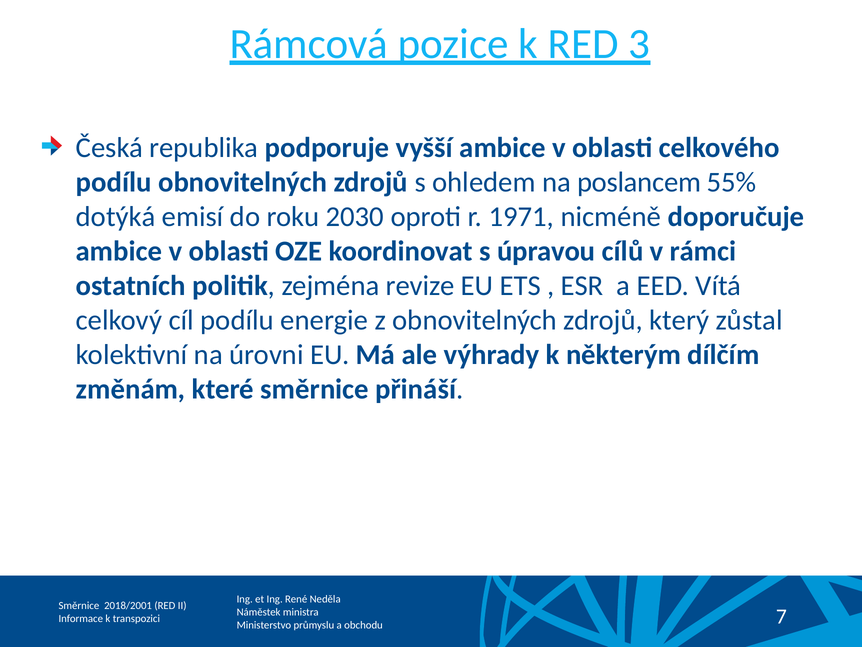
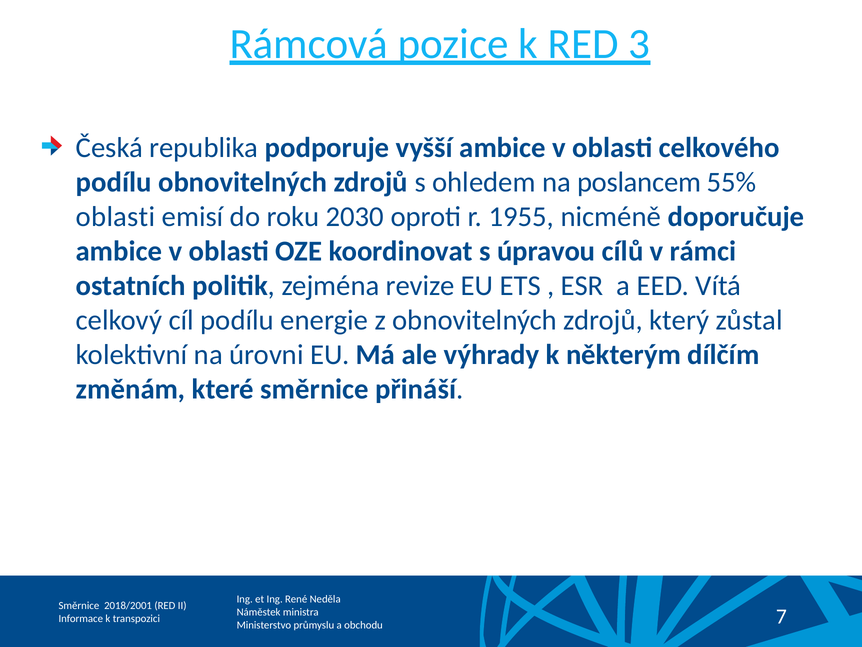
dotýká at (116, 216): dotýká -> oblasti
1971: 1971 -> 1955
